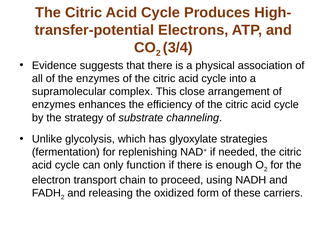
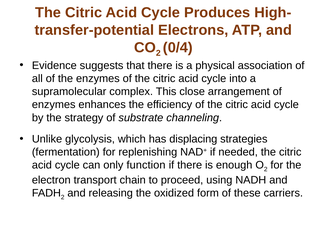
3/4: 3/4 -> 0/4
glyoxylate: glyoxylate -> displacing
